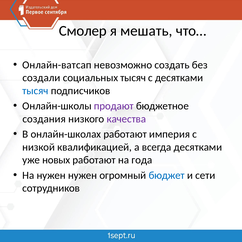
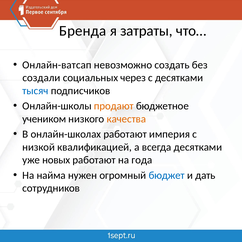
Смолер: Смолер -> Бренда
мешать: мешать -> затраты
социальных тысяч: тысяч -> через
продают colour: purple -> orange
создания: создания -> учеником
качества colour: purple -> orange
На нужен: нужен -> найма
сети: сети -> дать
